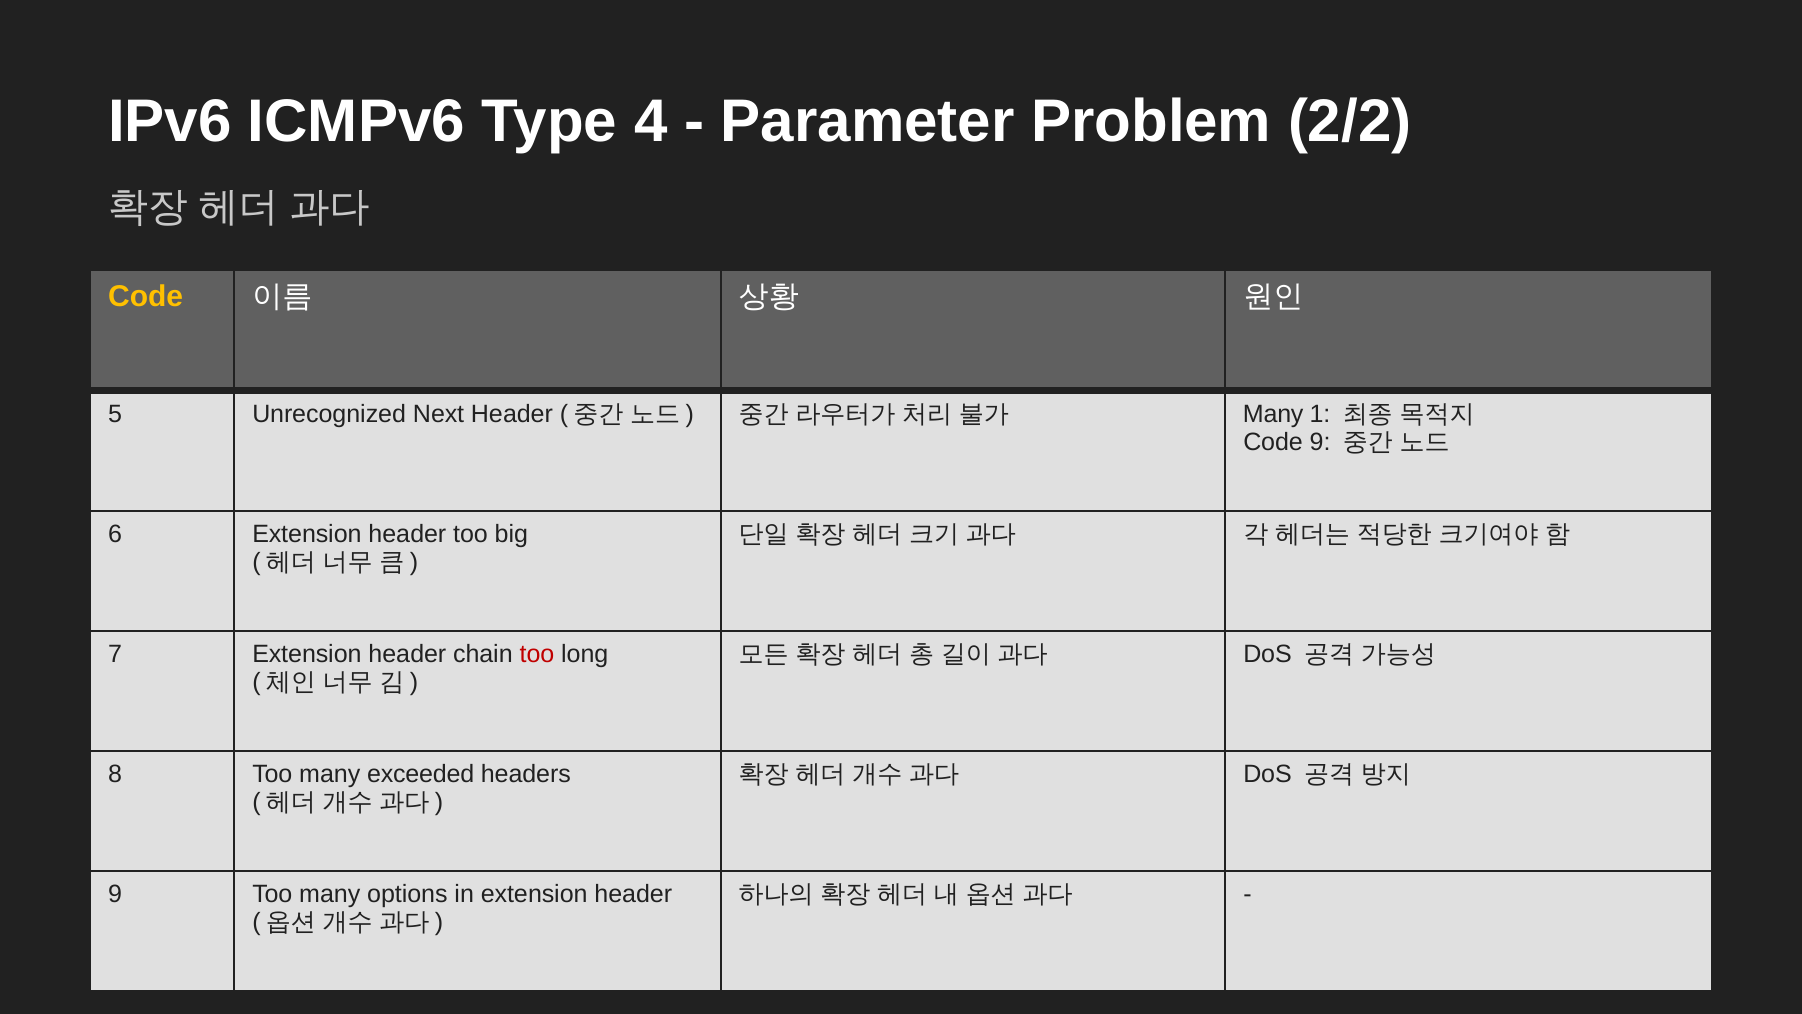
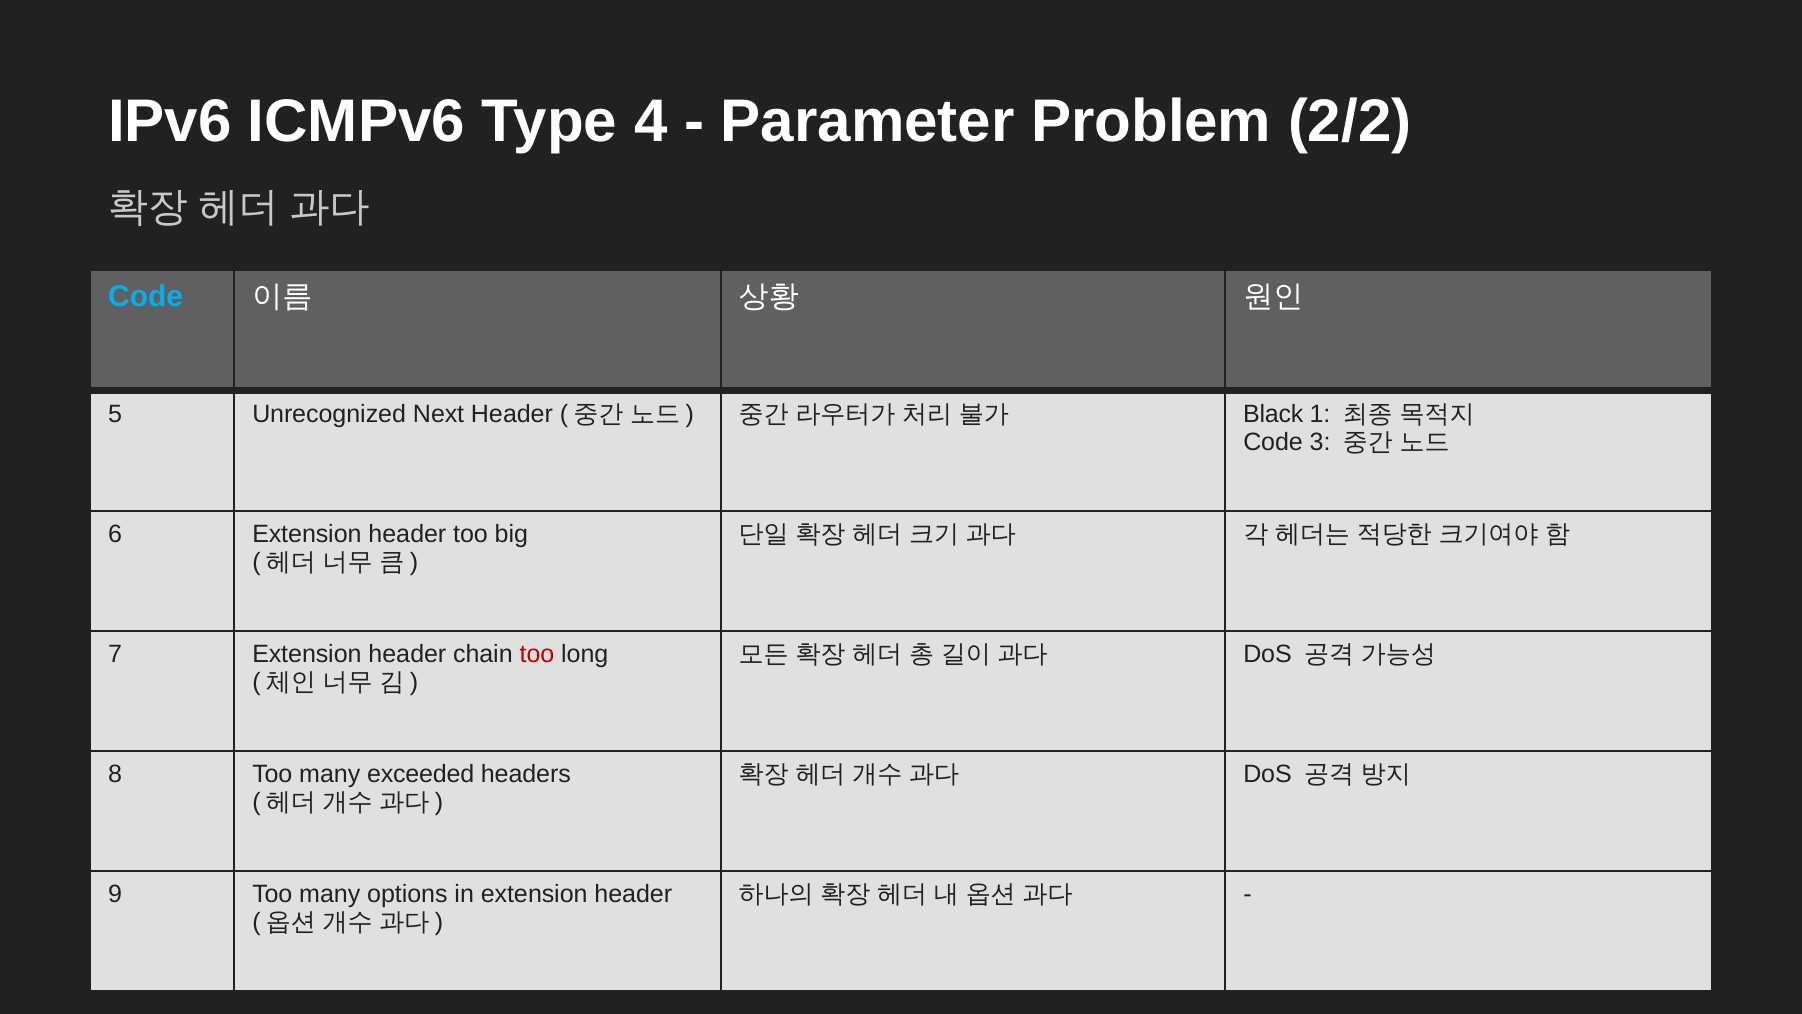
Code at (146, 297) colour: yellow -> light blue
Many at (1273, 414): Many -> Black
Code 9: 9 -> 3
